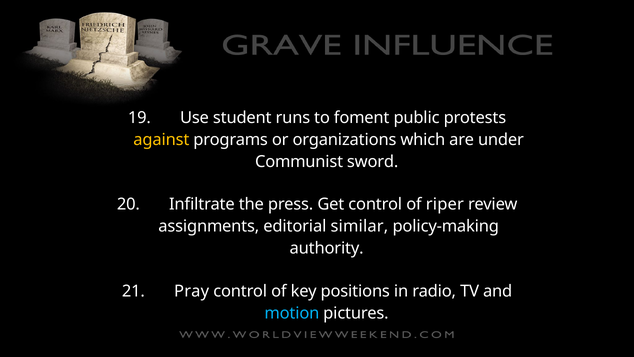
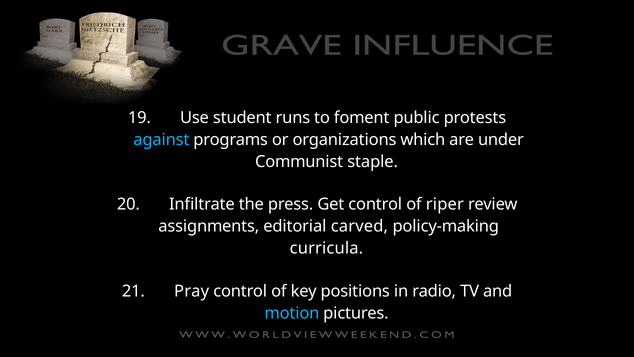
against colour: yellow -> light blue
sword: sword -> staple
similar: similar -> carved
authority: authority -> curricula
